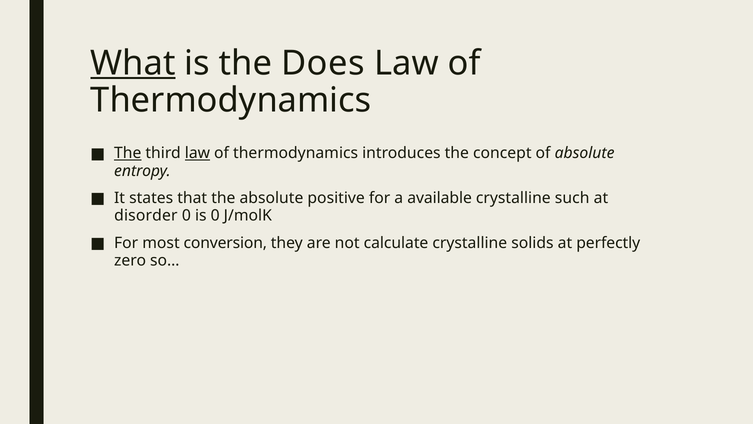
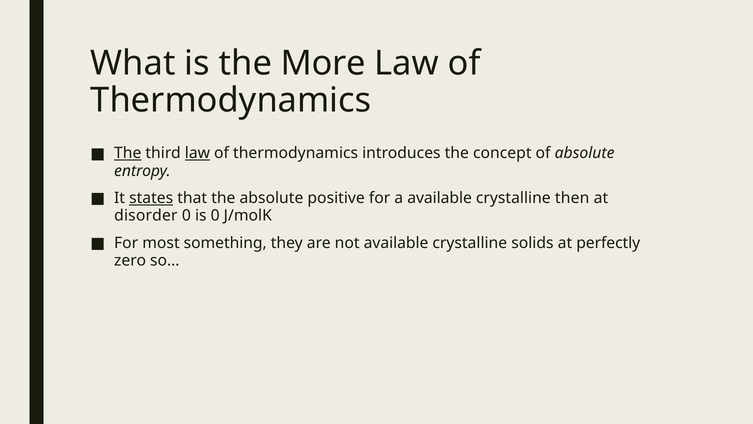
What underline: present -> none
Does: Does -> More
states underline: none -> present
such: such -> then
conversion: conversion -> something
not calculate: calculate -> available
